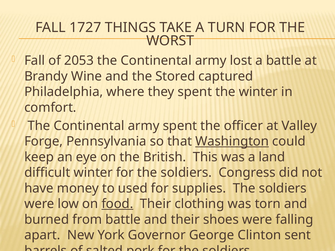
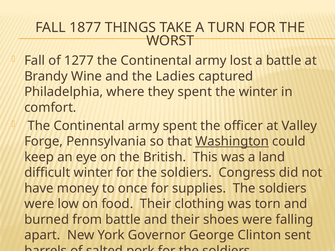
1727: 1727 -> 1877
2053: 2053 -> 1277
Stored: Stored -> Ladies
used: used -> once
food underline: present -> none
